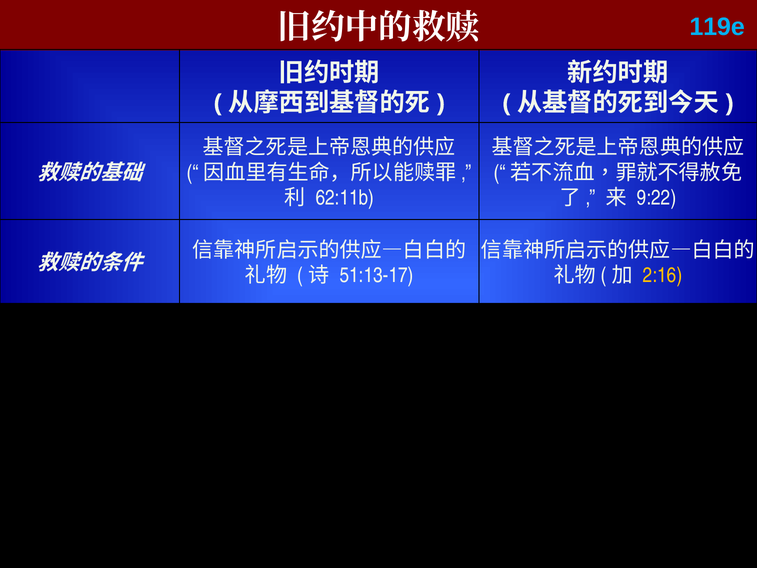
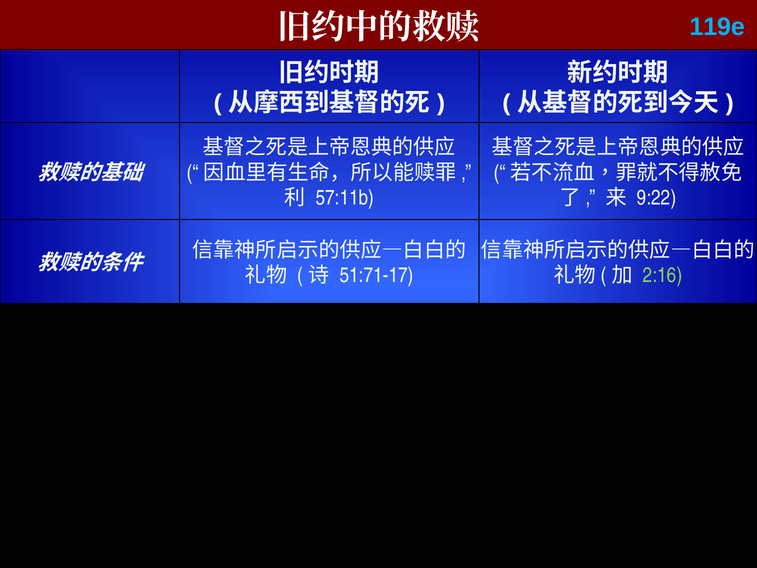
62:11b: 62:11b -> 57:11b
2:16 colour: yellow -> light green
51:13-17: 51:13-17 -> 51:71-17
